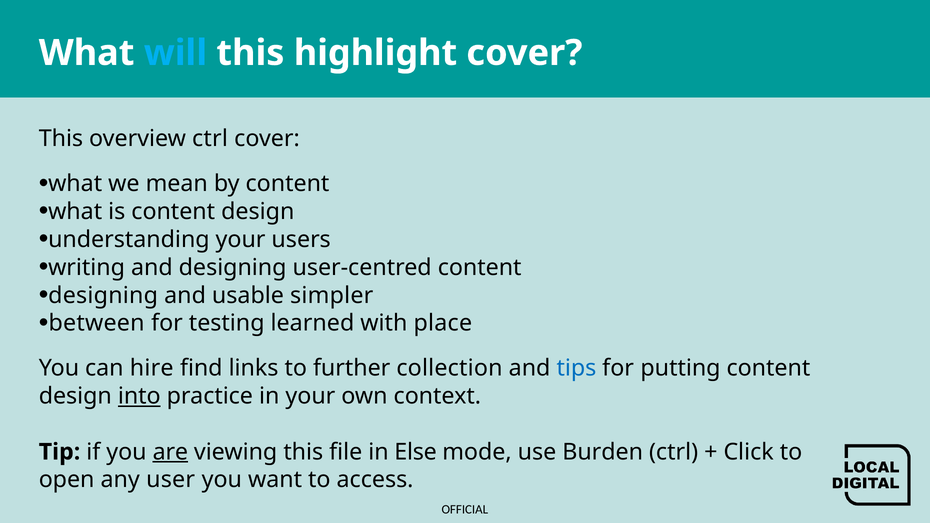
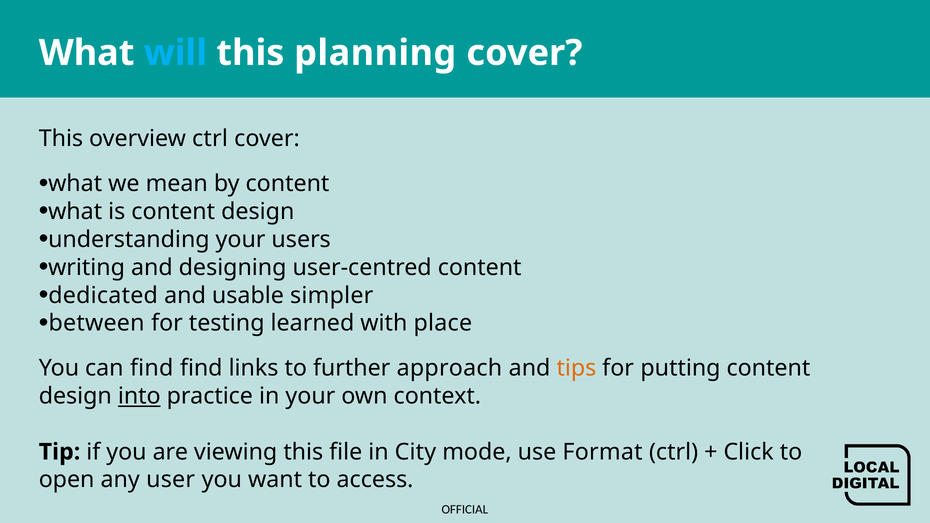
highlight: highlight -> planning
designing at (103, 295): designing -> dedicated
can hire: hire -> find
collection: collection -> approach
tips colour: blue -> orange
are underline: present -> none
Else: Else -> City
Burden: Burden -> Format
